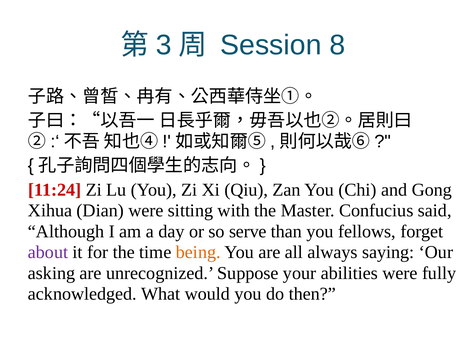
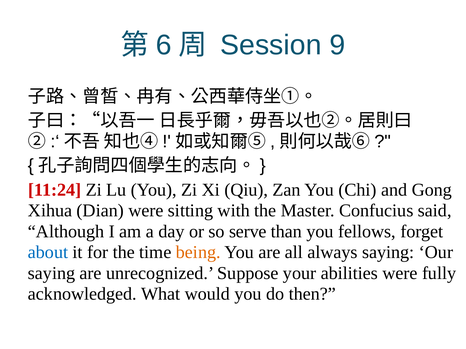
3: 3 -> 6
8: 8 -> 9
about colour: purple -> blue
asking at (52, 274): asking -> saying
